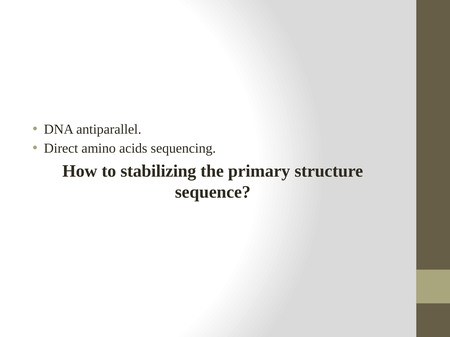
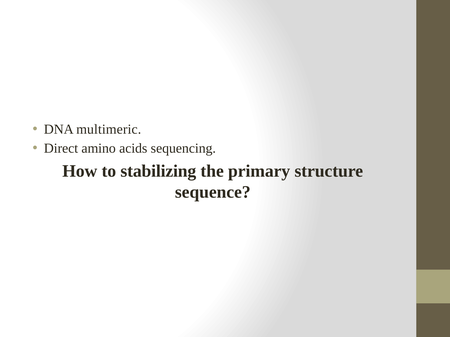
antiparallel: antiparallel -> multimeric
